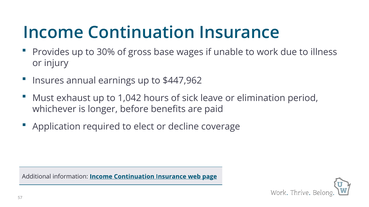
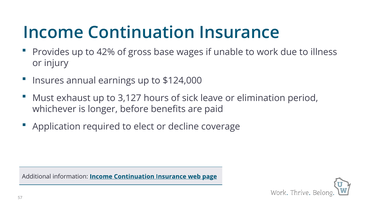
30%: 30% -> 42%
$447,962: $447,962 -> $124,000
1,042: 1,042 -> 3,127
